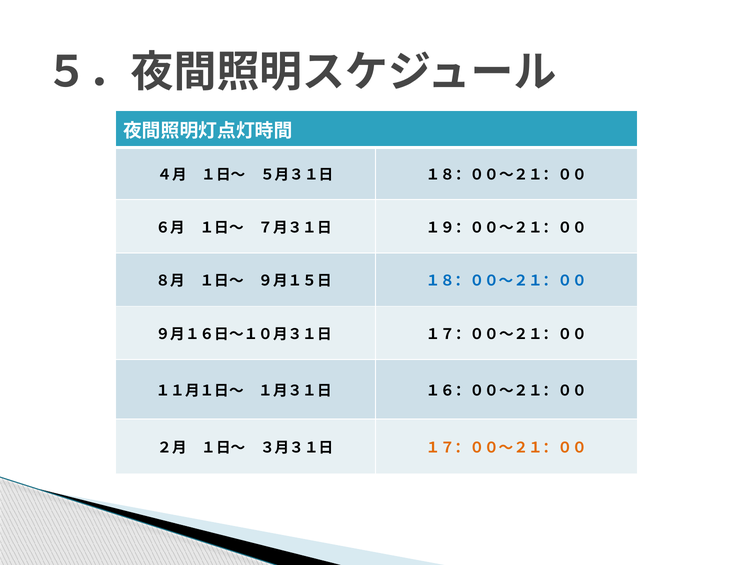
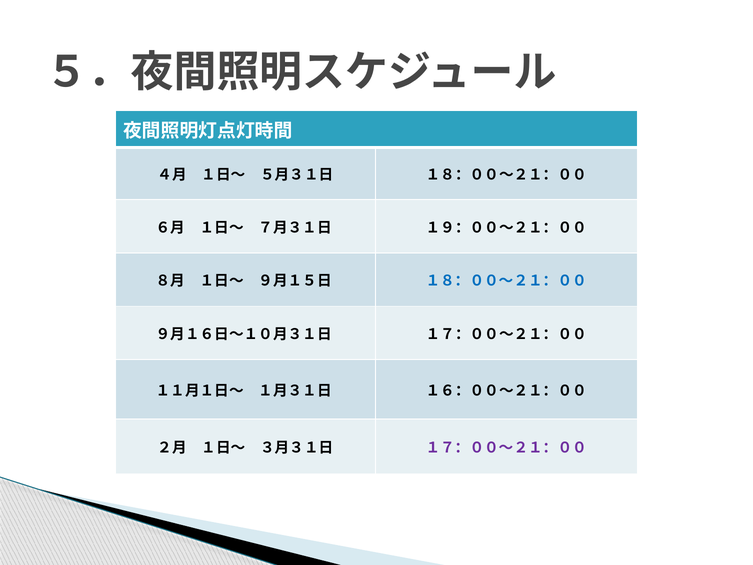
１７：００～２１：００ at (506, 448) colour: orange -> purple
